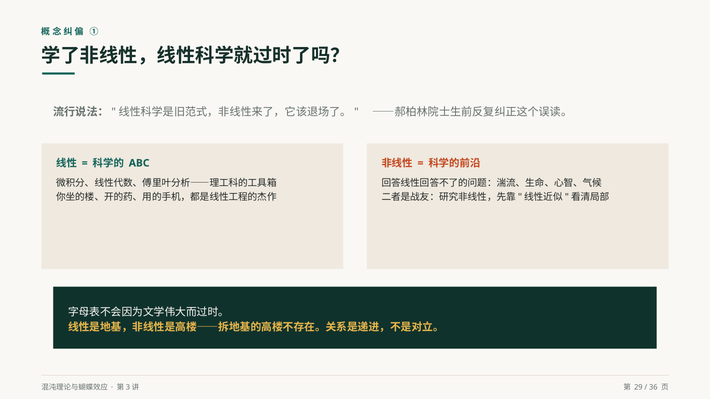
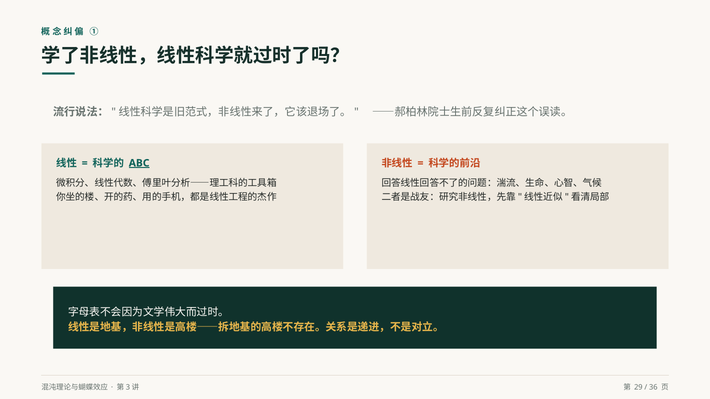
ABC underline: none -> present
